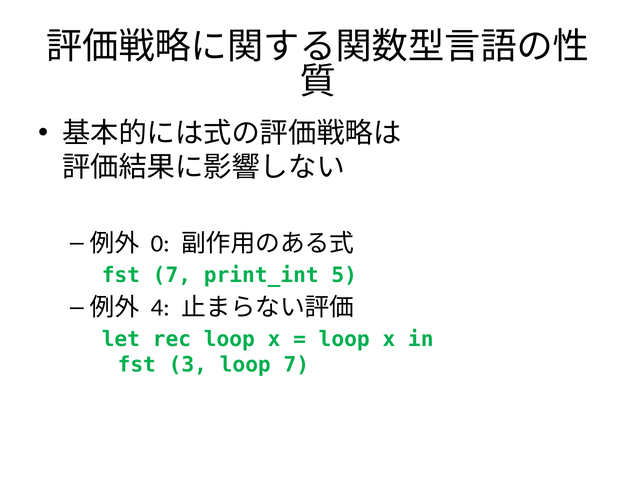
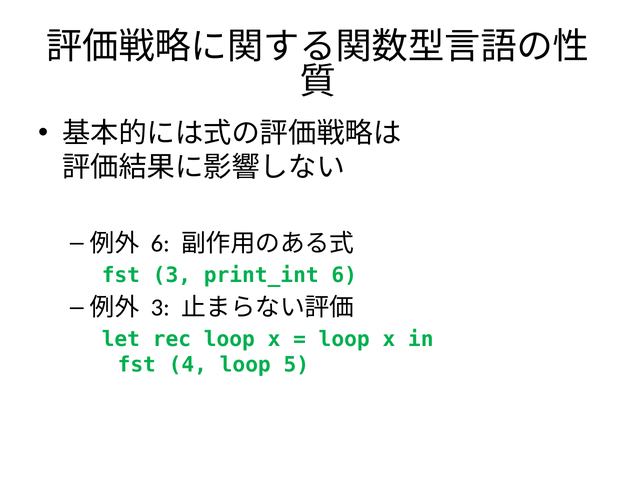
0 at (160, 243): 0 -> 6
fst 7: 7 -> 3
print_int 5: 5 -> 6
4 at (160, 308): 4 -> 3
3: 3 -> 4
loop 7: 7 -> 5
